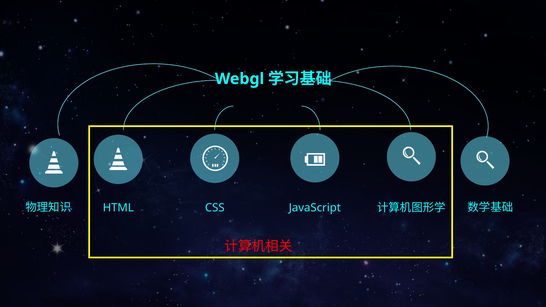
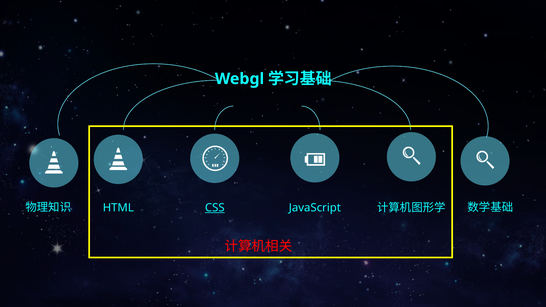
CSS underline: none -> present
